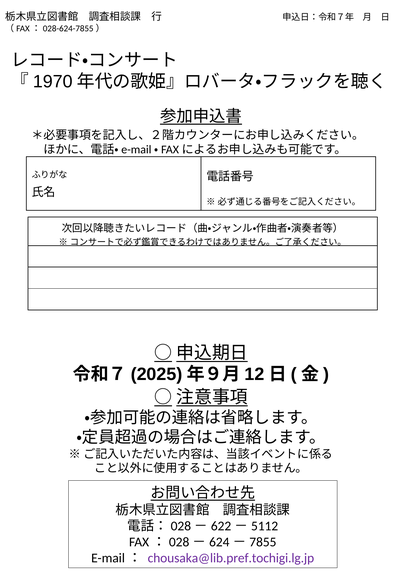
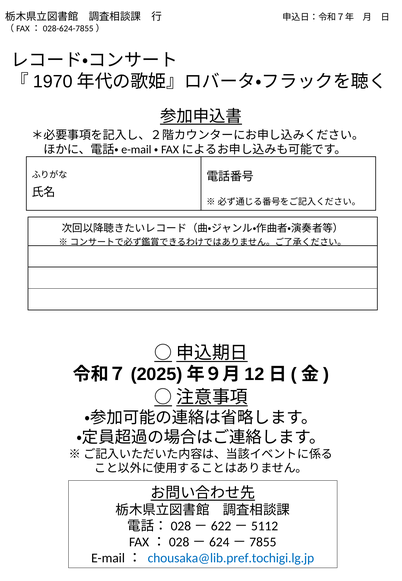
chousaka@lib.pref.tochigi.lg.jp colour: purple -> blue
